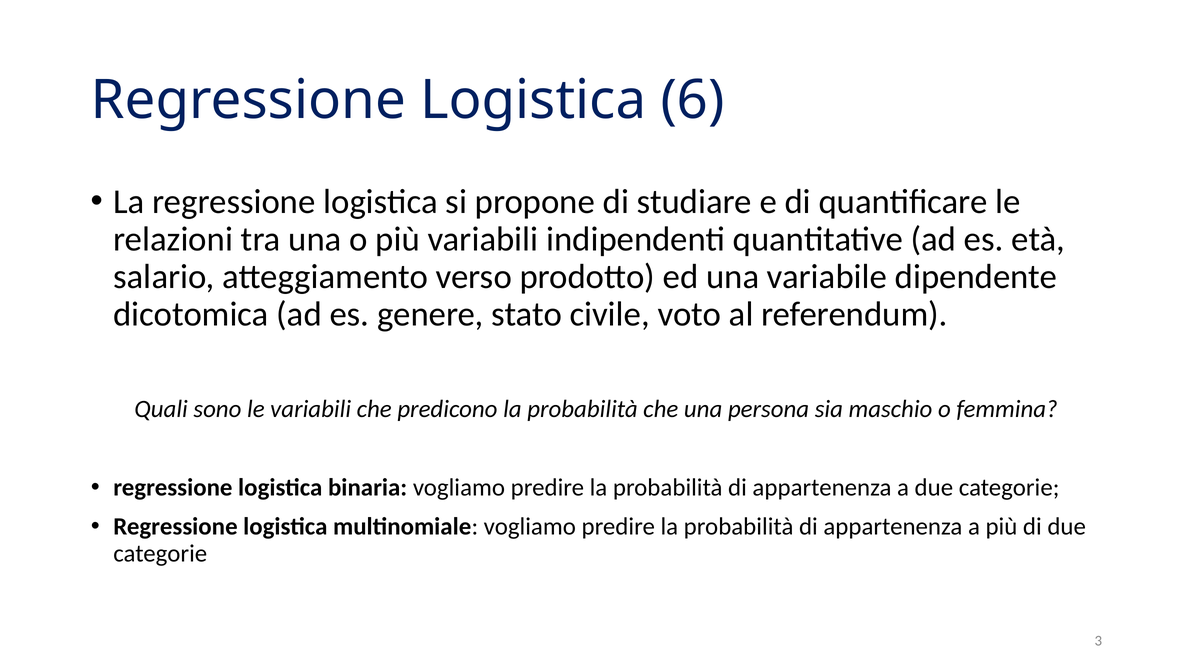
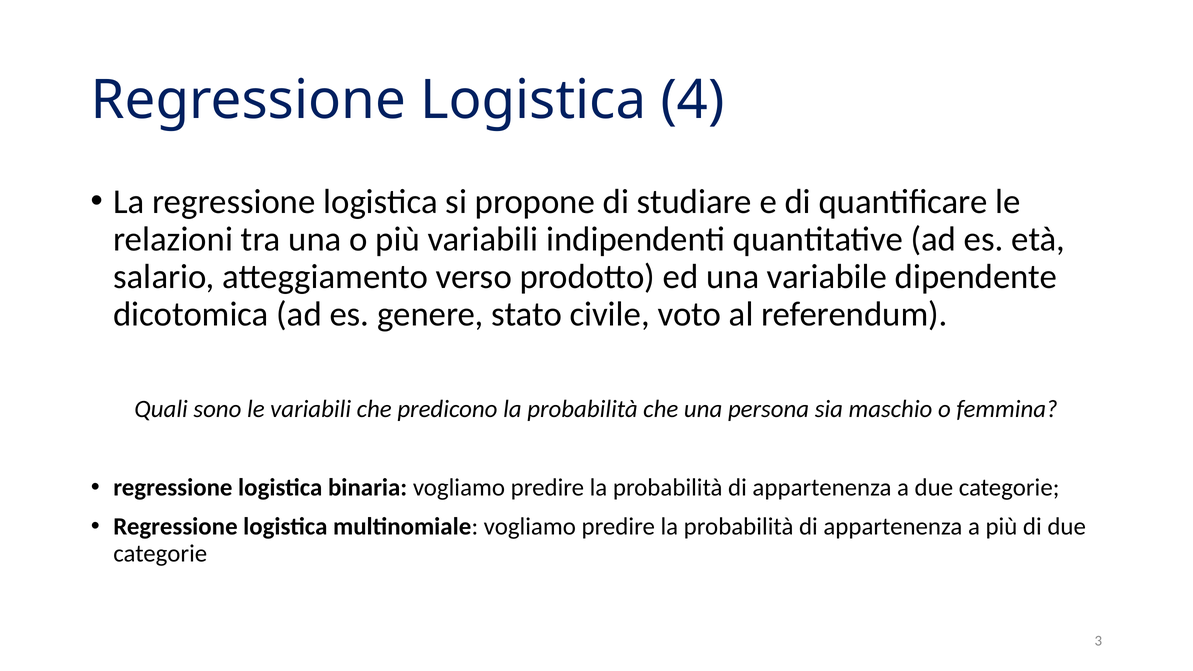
6: 6 -> 4
